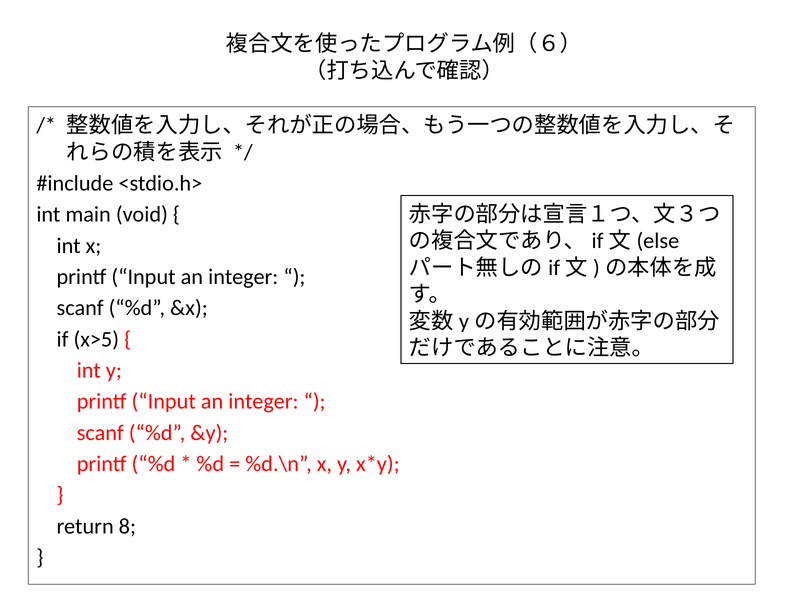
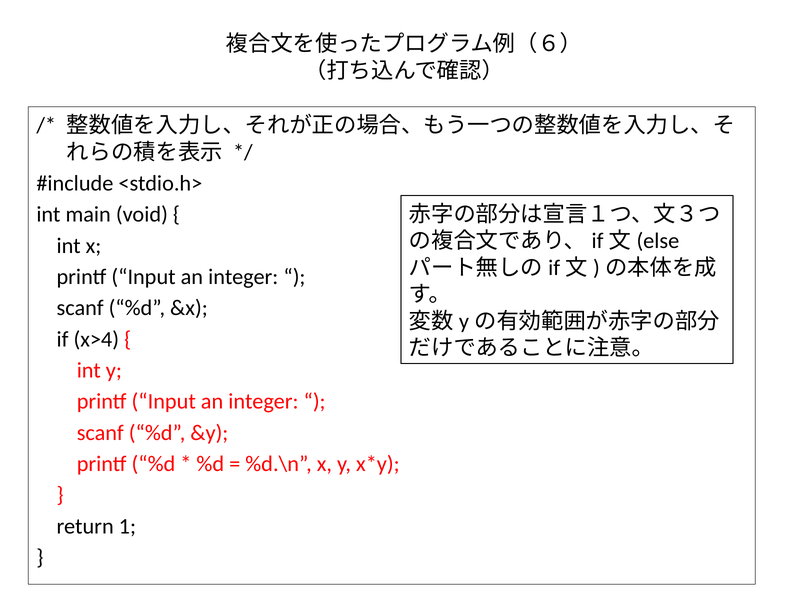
x>5: x>5 -> x>4
8: 8 -> 1
